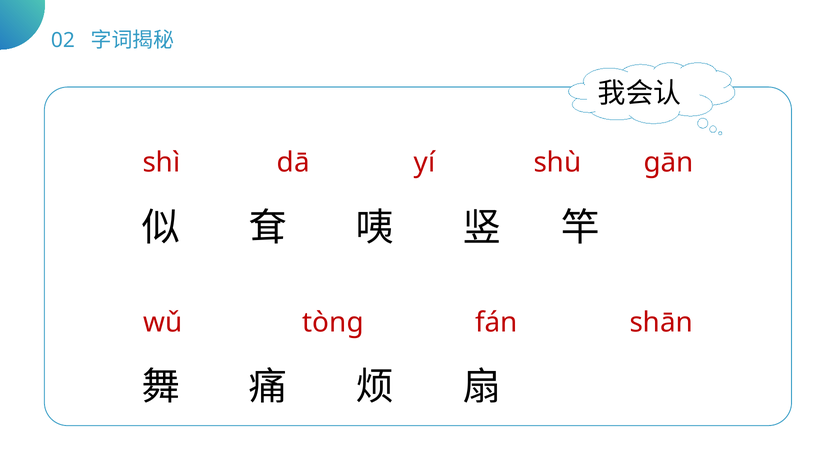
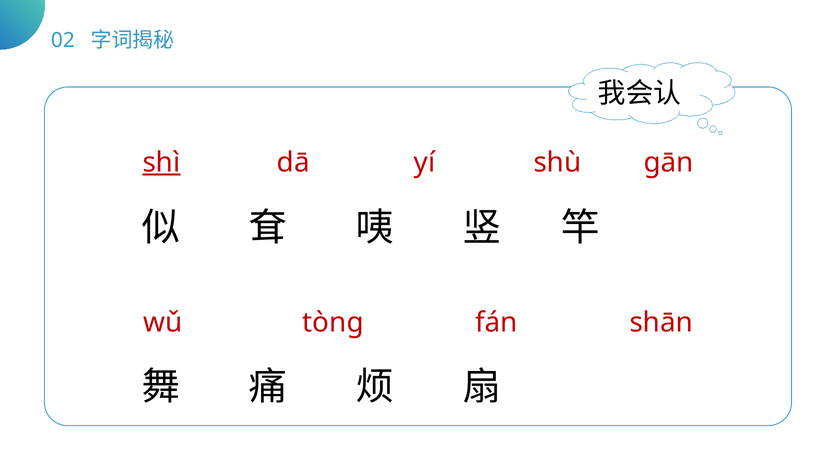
shì underline: none -> present
